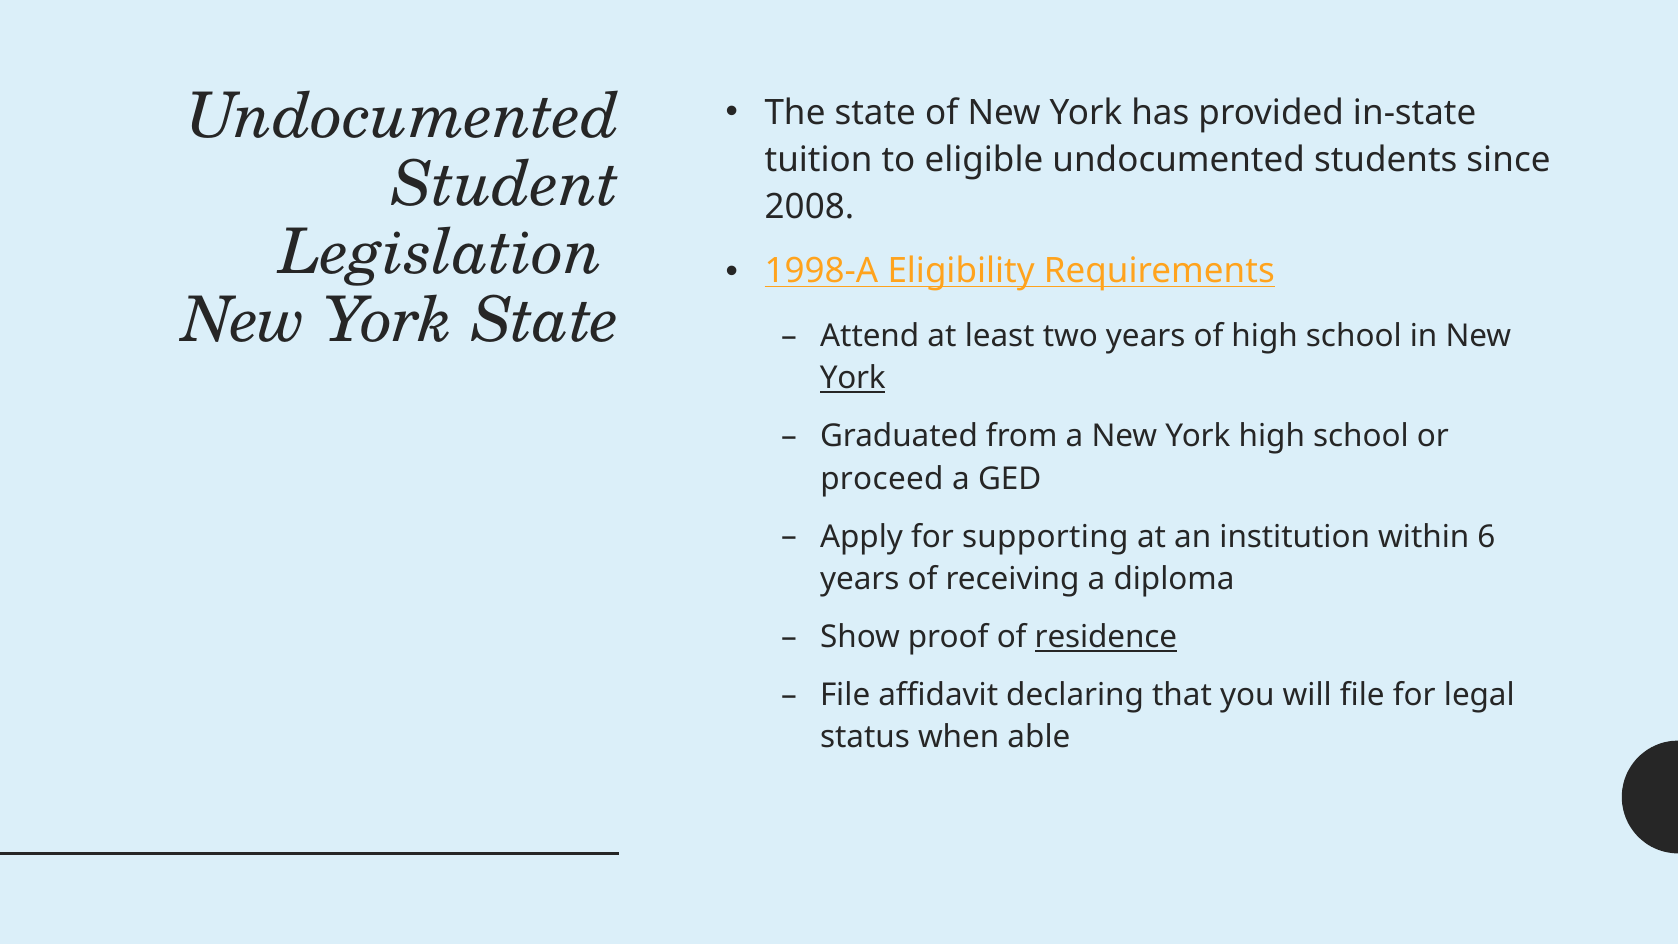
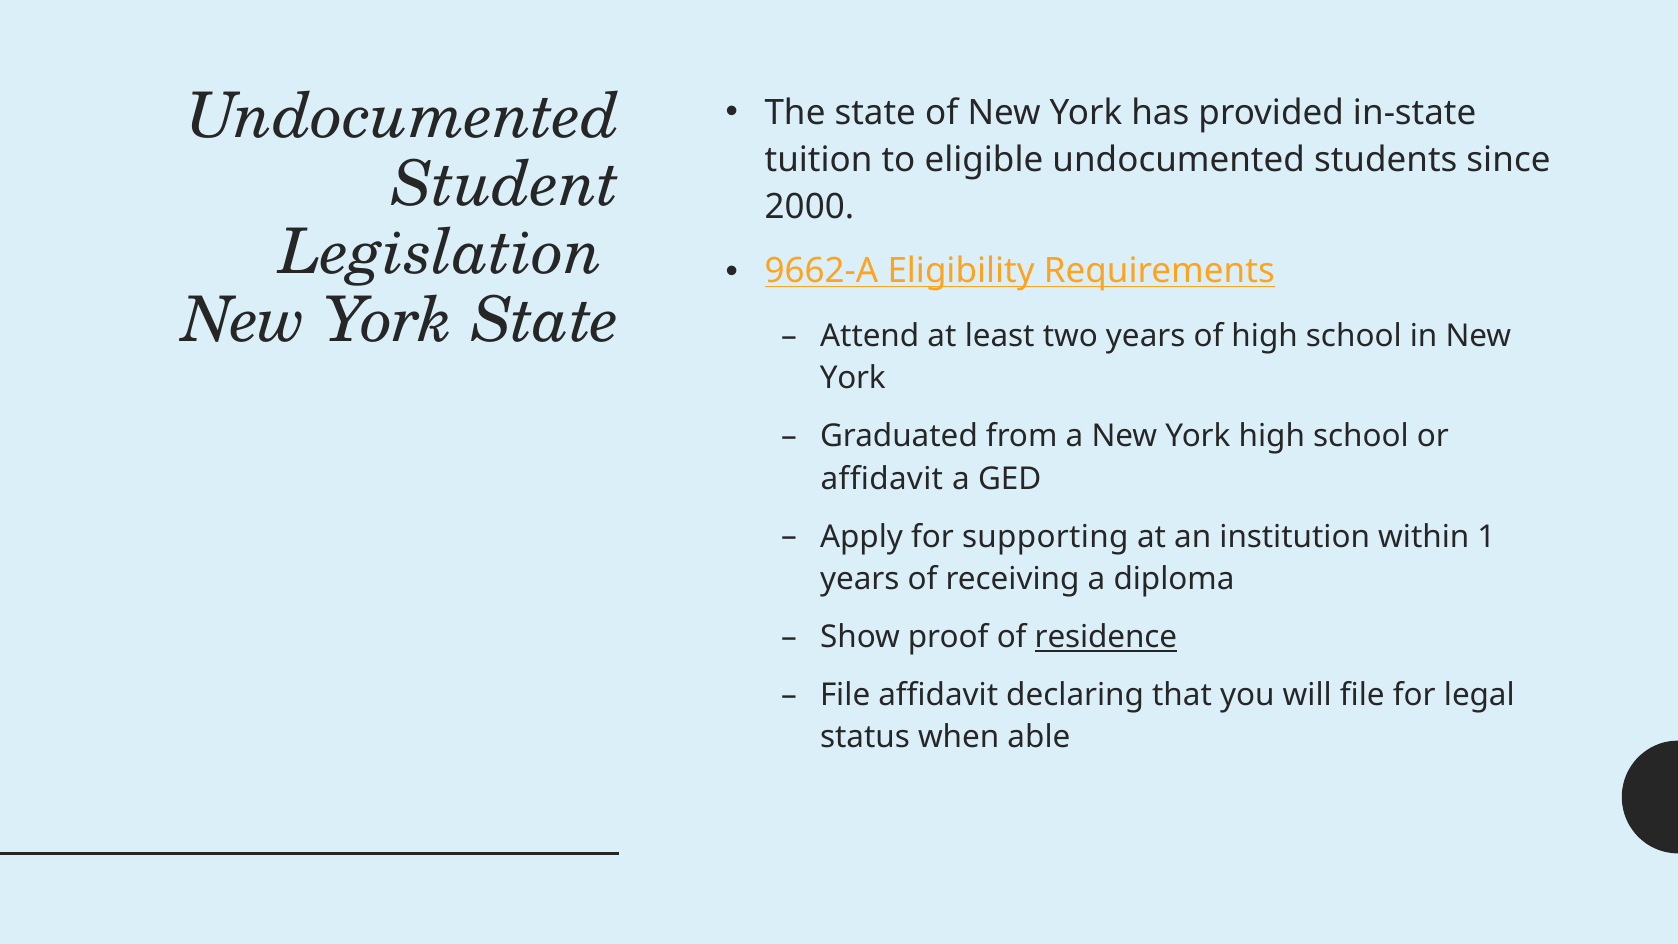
2008: 2008 -> 2000
1998-A: 1998-A -> 9662-A
York at (853, 378) underline: present -> none
proceed at (882, 479): proceed -> affidavit
6: 6 -> 1
